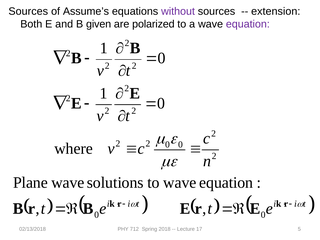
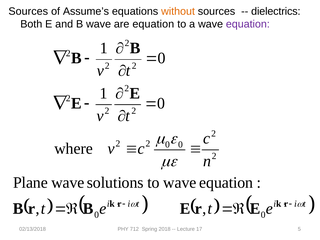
without colour: purple -> orange
extension: extension -> dielectrics
B given: given -> wave
are polarized: polarized -> equation
